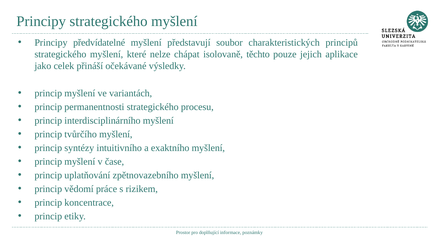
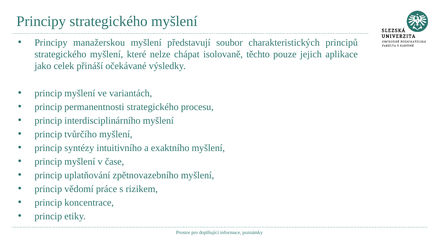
předvídatelné: předvídatelné -> manažerskou
